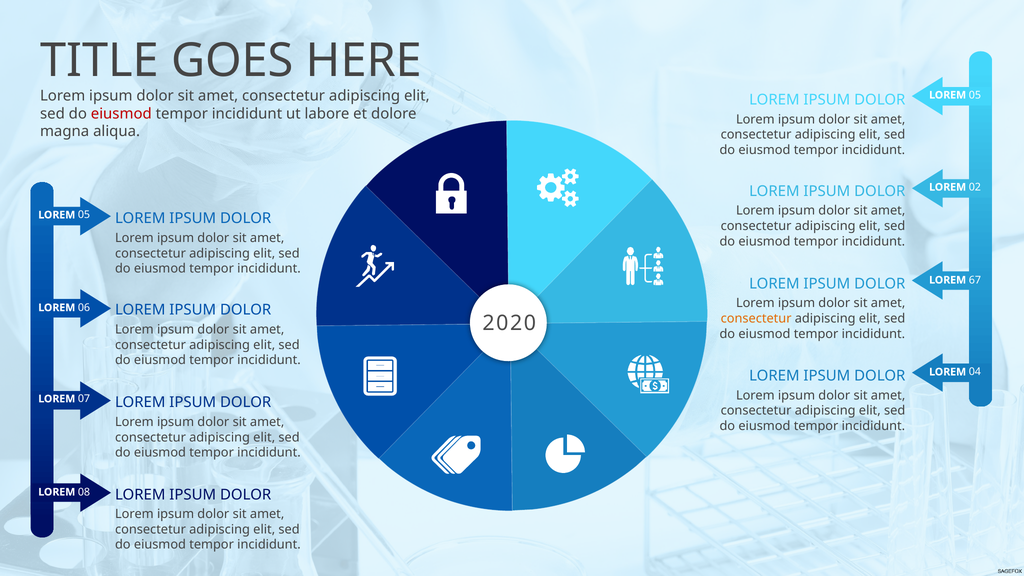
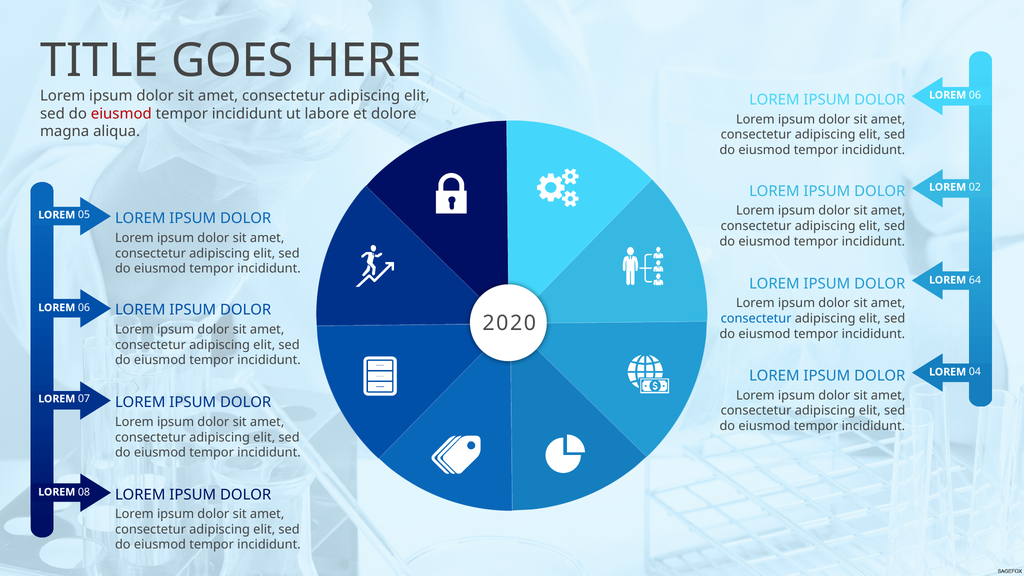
05 at (975, 95): 05 -> 06
67: 67 -> 64
consectetur at (756, 319) colour: orange -> blue
